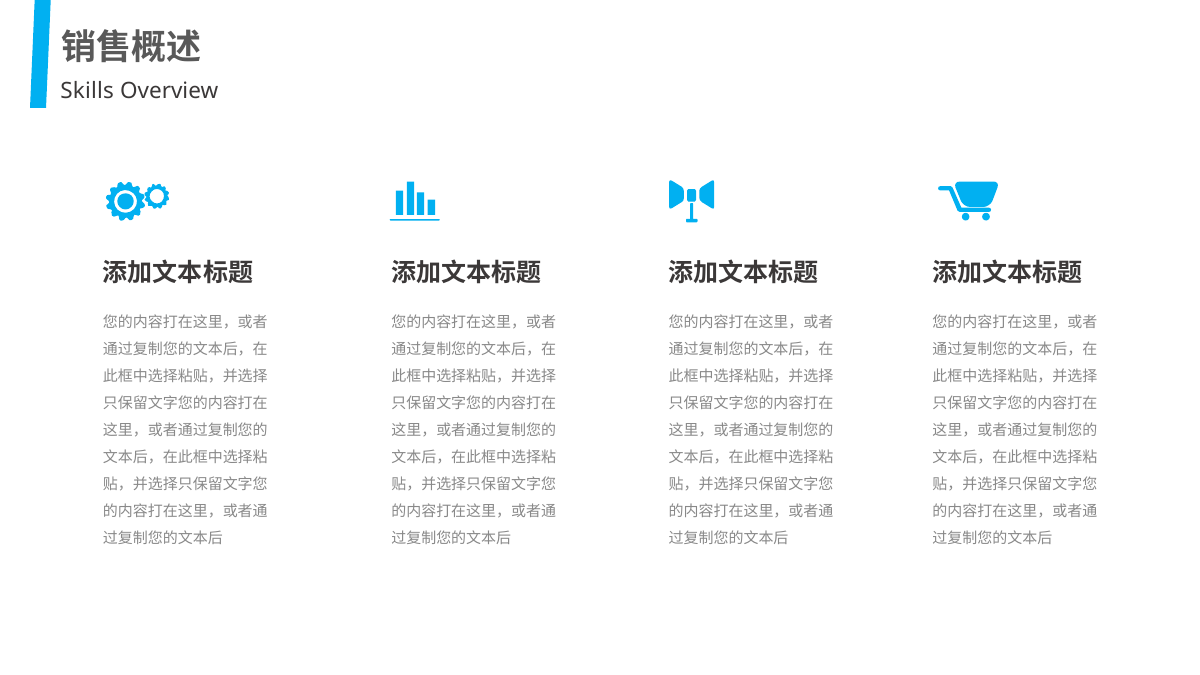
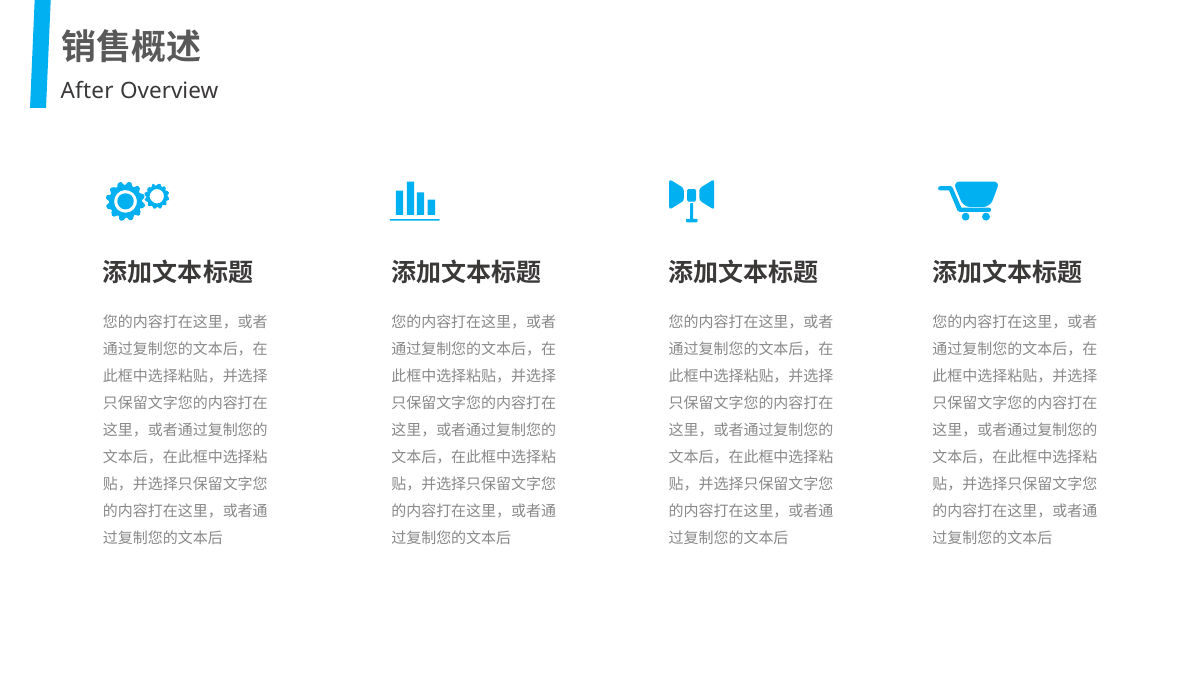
Skills: Skills -> After
